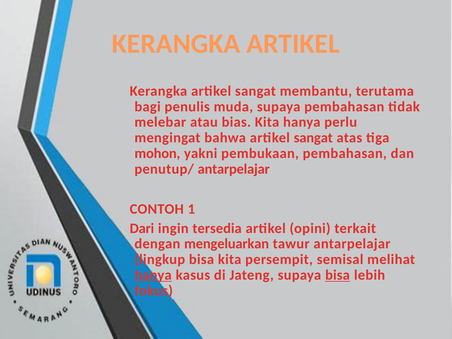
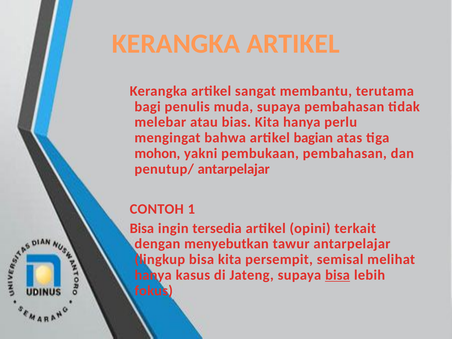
bahwa artikel sangat: sangat -> bagian
Dari at (142, 228): Dari -> Bisa
mengeluarkan: mengeluarkan -> menyebutkan
hanya at (153, 275) underline: present -> none
